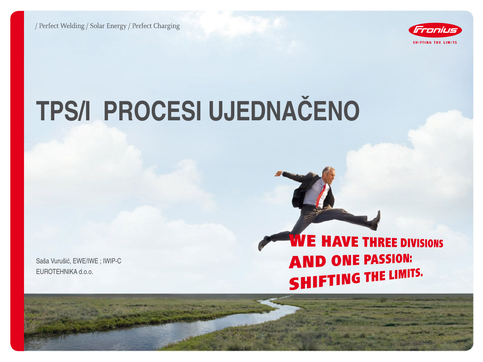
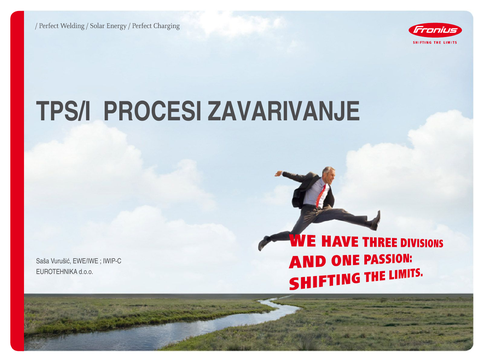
UJEDNAČENO: UJEDNAČENO -> ZAVARIVANJE
